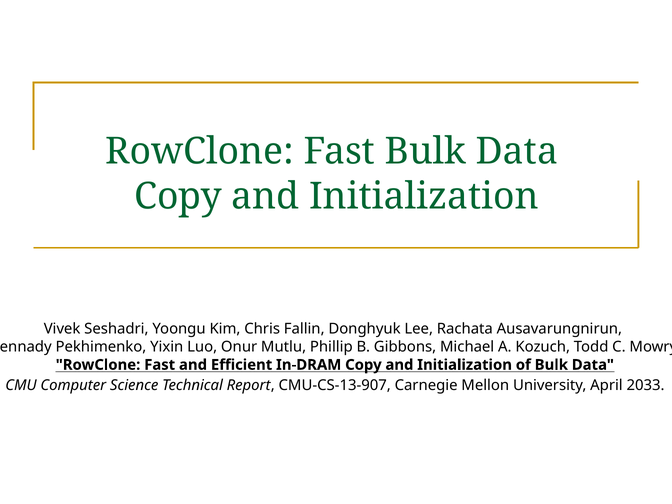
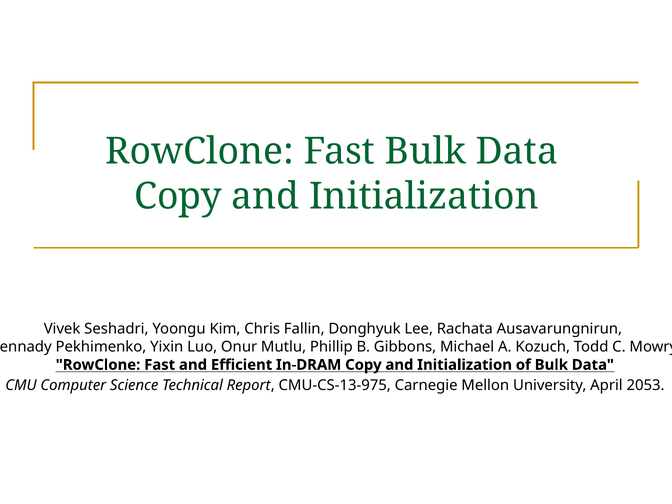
CMU-CS-13-907: CMU-CS-13-907 -> CMU-CS-13-975
2033: 2033 -> 2053
